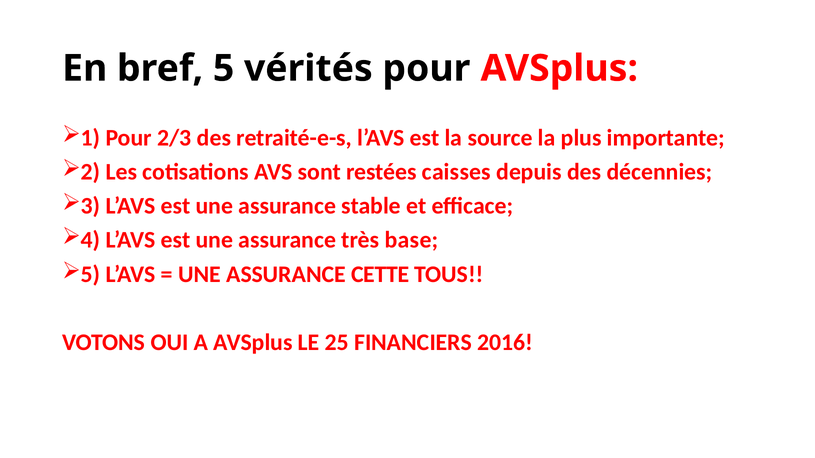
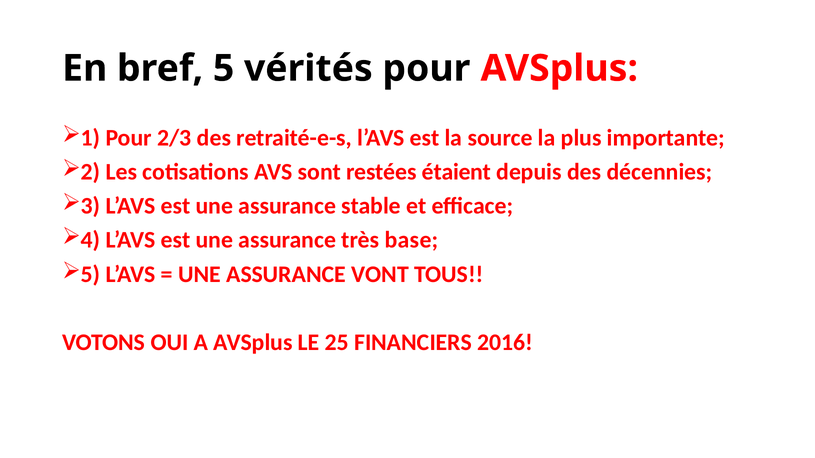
caisses: caisses -> étaient
CETTE: CETTE -> VONT
